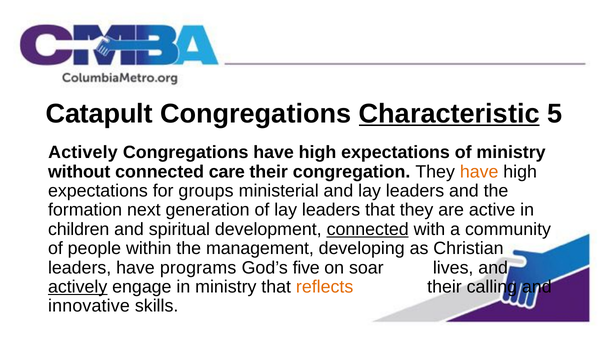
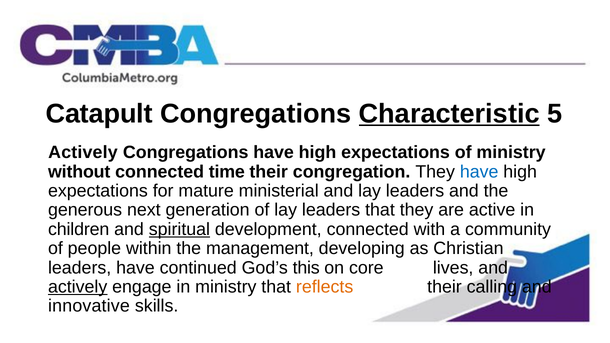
care: care -> time
have at (479, 172) colour: orange -> blue
groups: groups -> mature
formation: formation -> generous
spiritual underline: none -> present
connected at (368, 229) underline: present -> none
programs: programs -> continued
five: five -> this
soar: soar -> core
